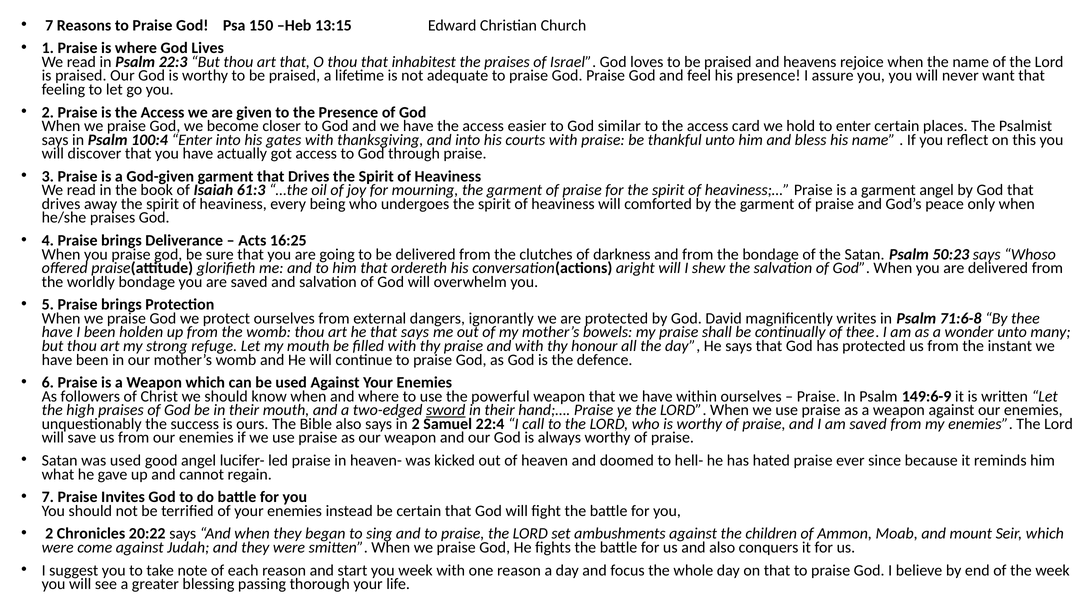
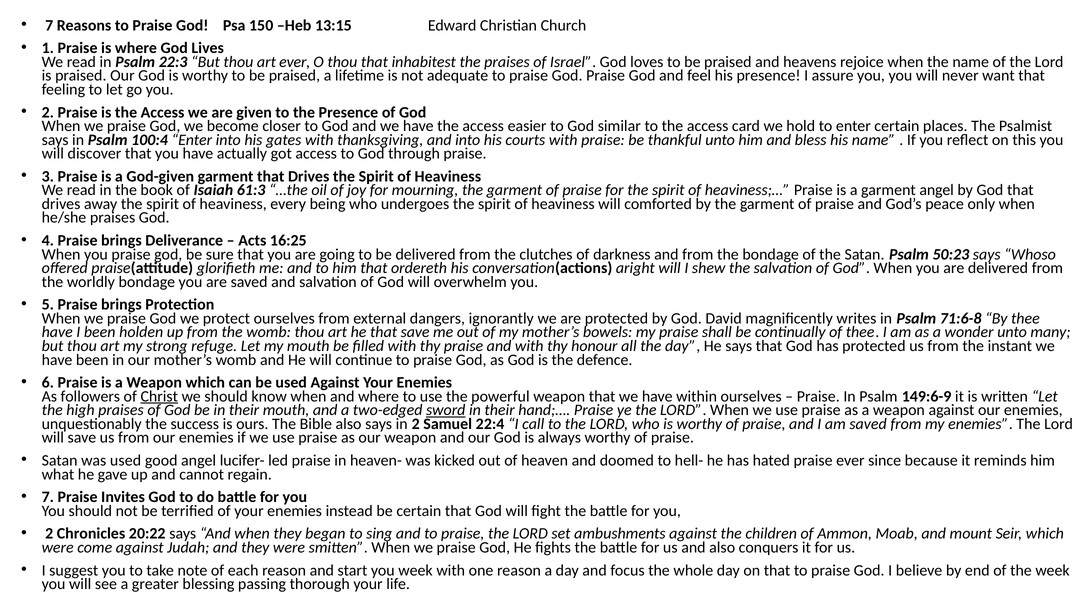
art that: that -> ever
that says: says -> save
Christ underline: none -> present
